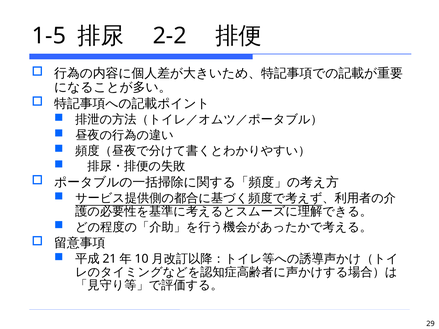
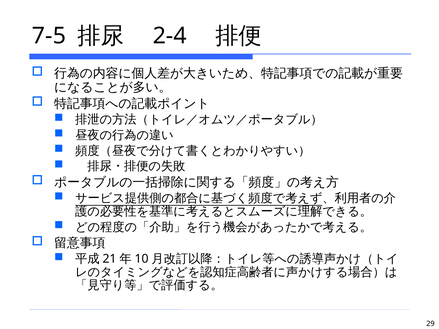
1-5: 1-5 -> 7-5
2-2: 2-2 -> 2-4
